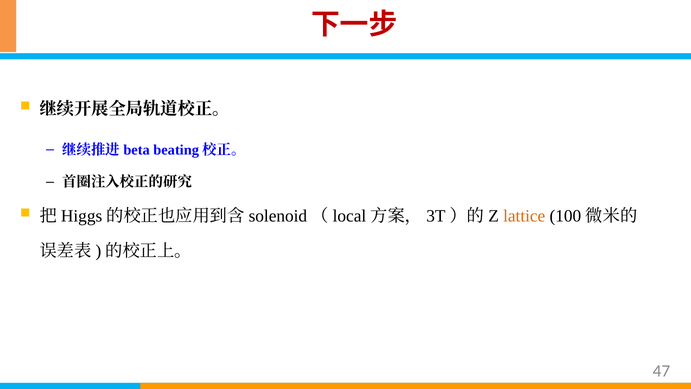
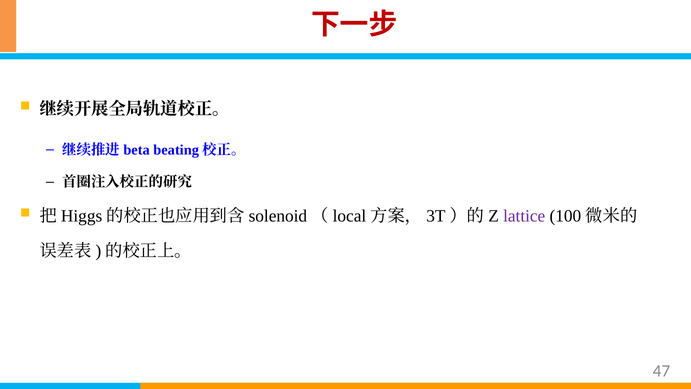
lattice colour: orange -> purple
